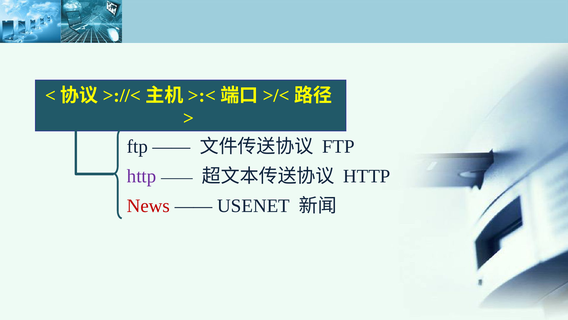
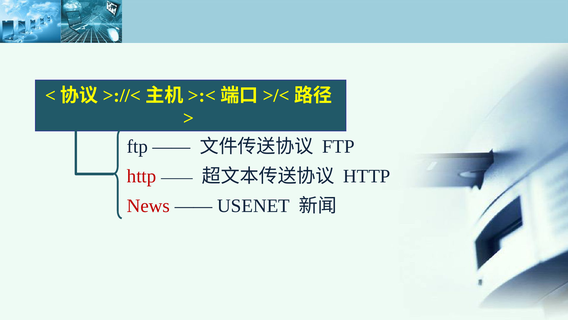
http at (142, 176) colour: purple -> red
